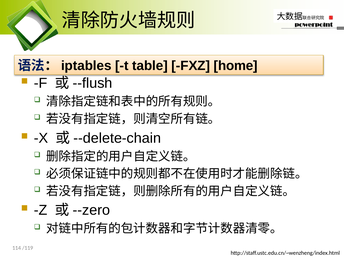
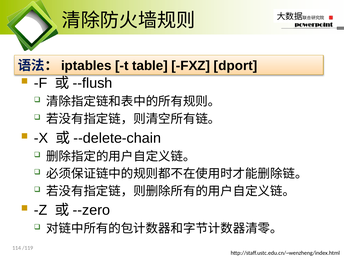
home: home -> dport
